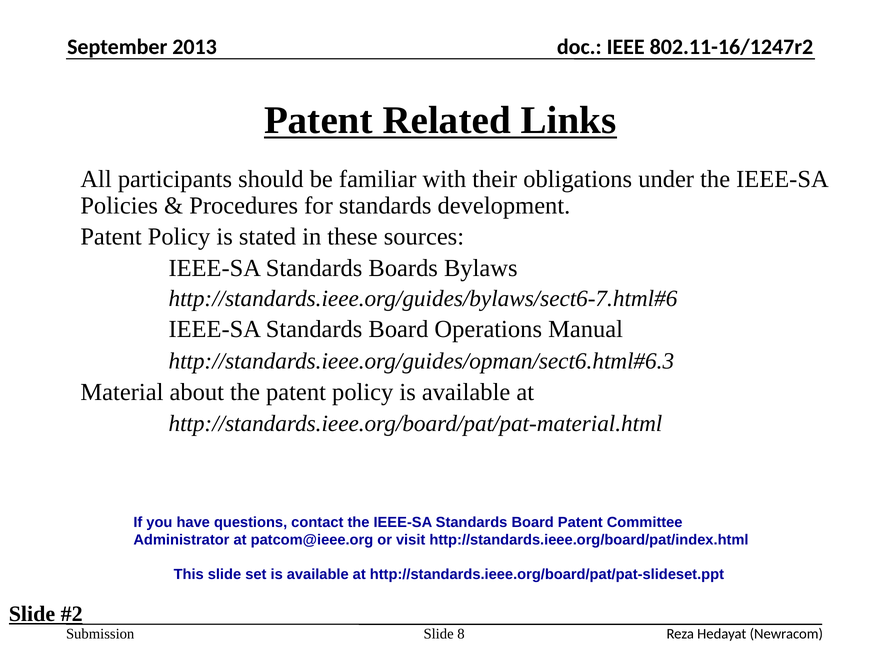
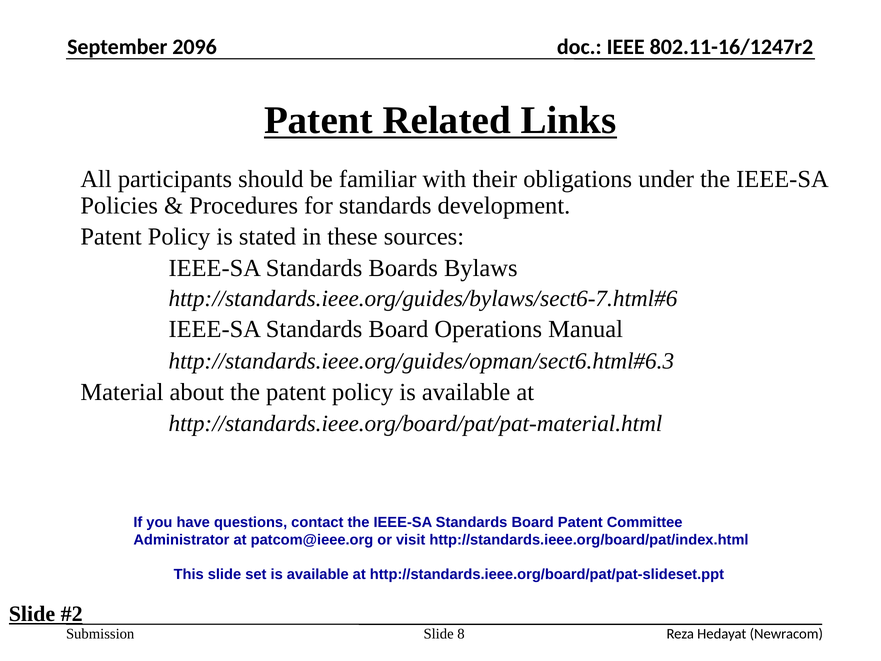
2013: 2013 -> 2096
